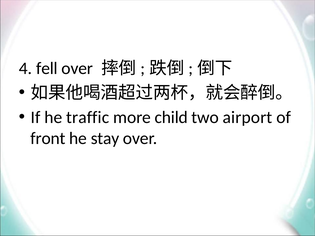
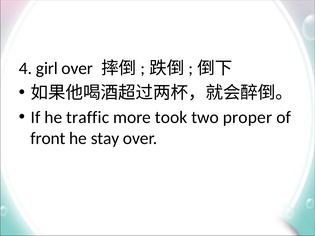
fell: fell -> girl
child: child -> took
airport: airport -> proper
